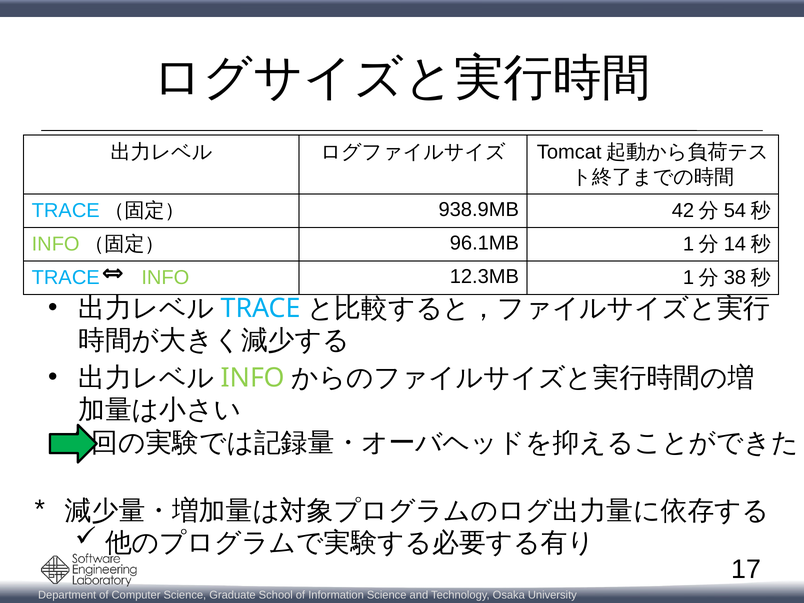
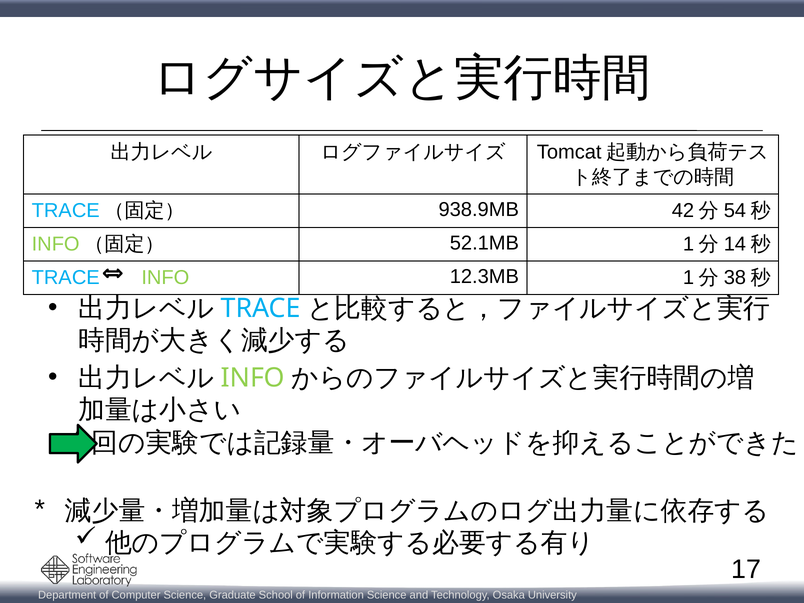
96.1MB: 96.1MB -> 52.1MB
